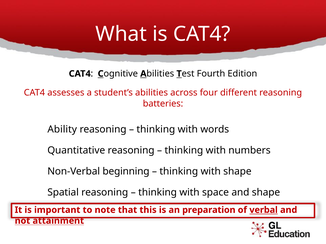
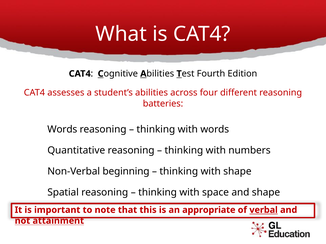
Ability at (62, 130): Ability -> Words
preparation: preparation -> appropriate
